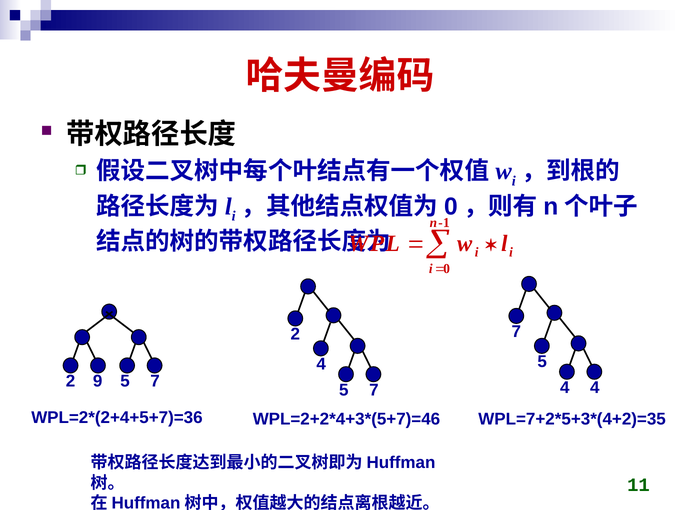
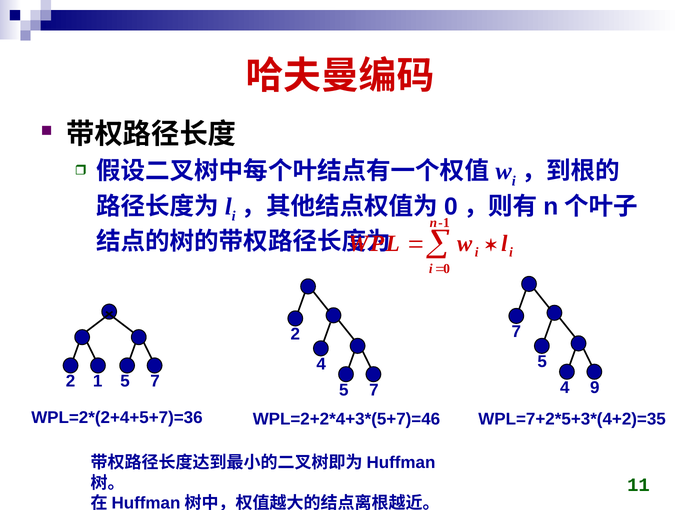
9: 9 -> 1
4 4: 4 -> 9
